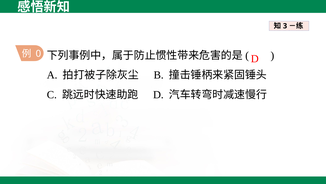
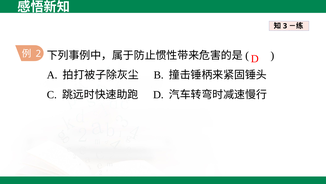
0: 0 -> 2
